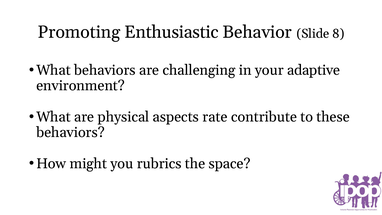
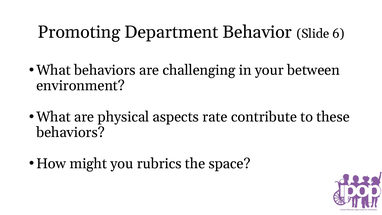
Enthusiastic: Enthusiastic -> Department
8: 8 -> 6
adaptive: adaptive -> between
